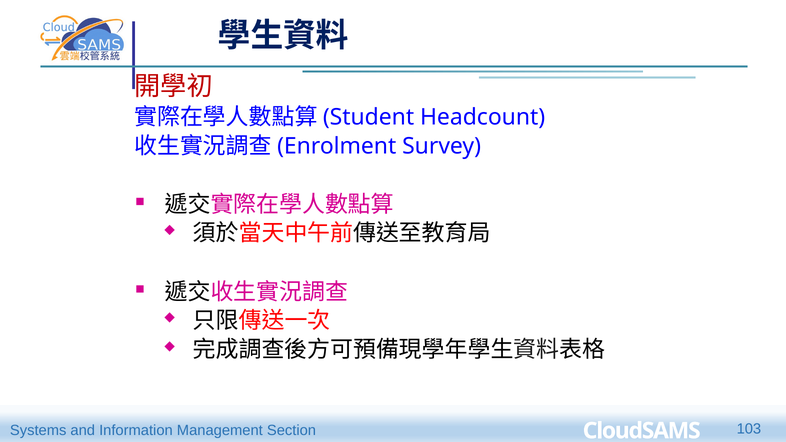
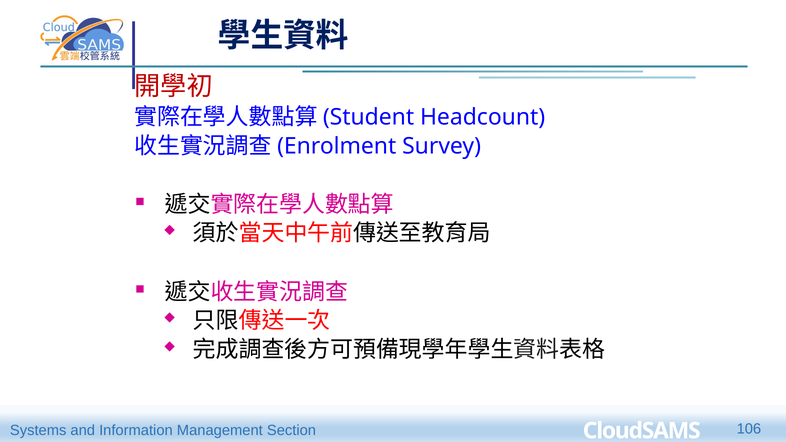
103: 103 -> 106
